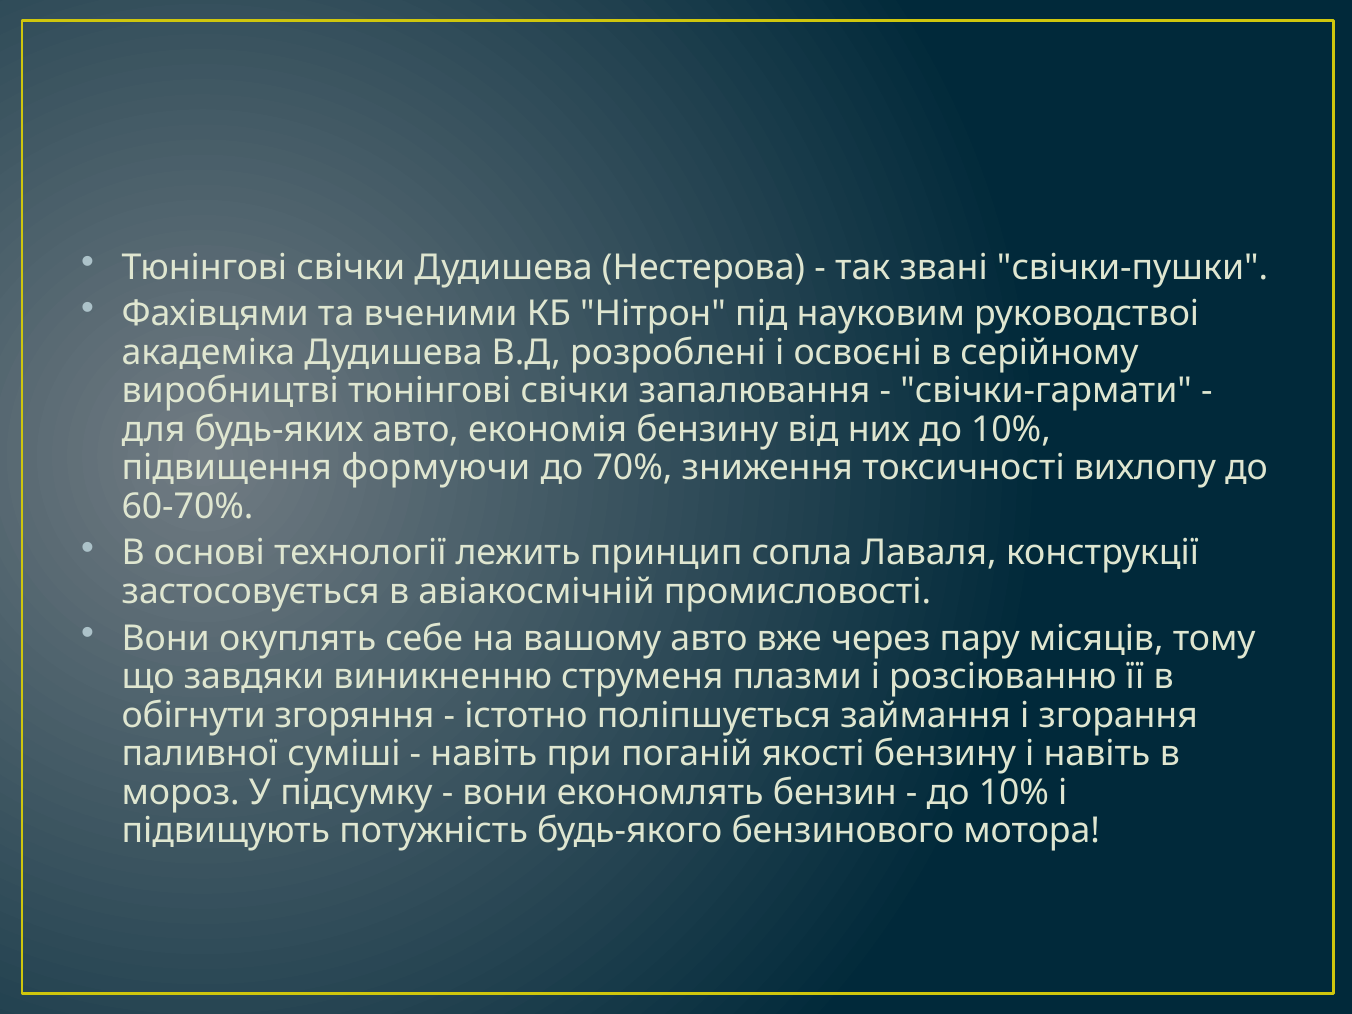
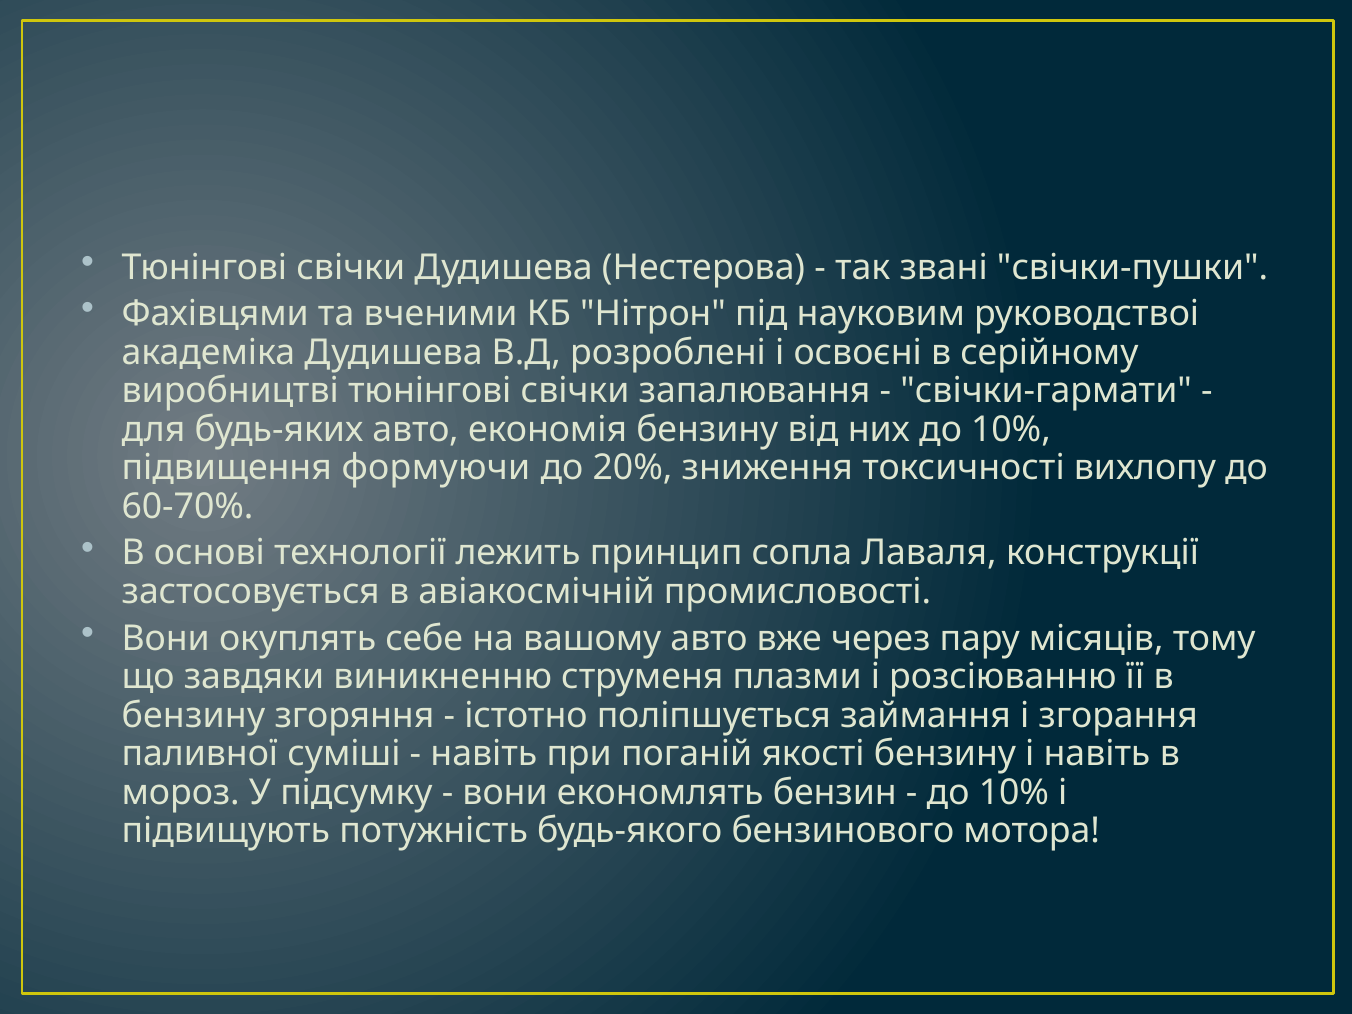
70%: 70% -> 20%
обігнути at (194, 715): обігнути -> бензину
